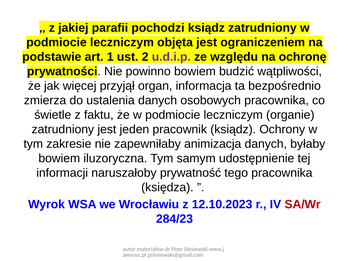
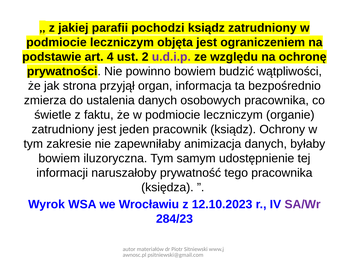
1: 1 -> 4
więcej: więcej -> strona
SA/Wr colour: red -> purple
